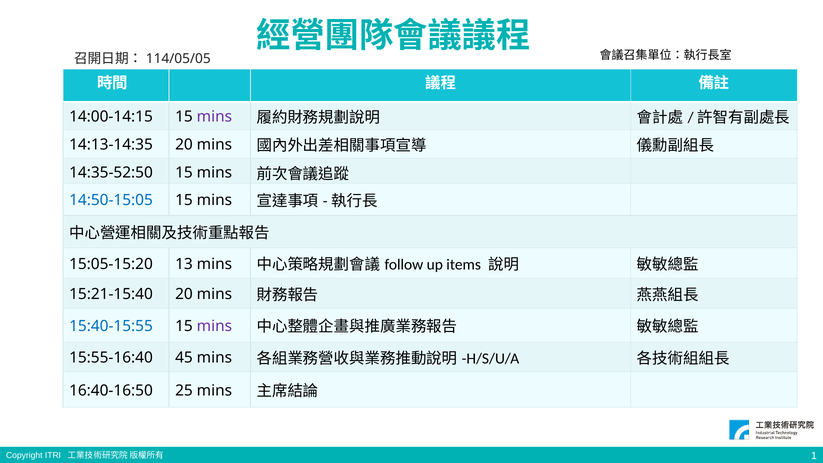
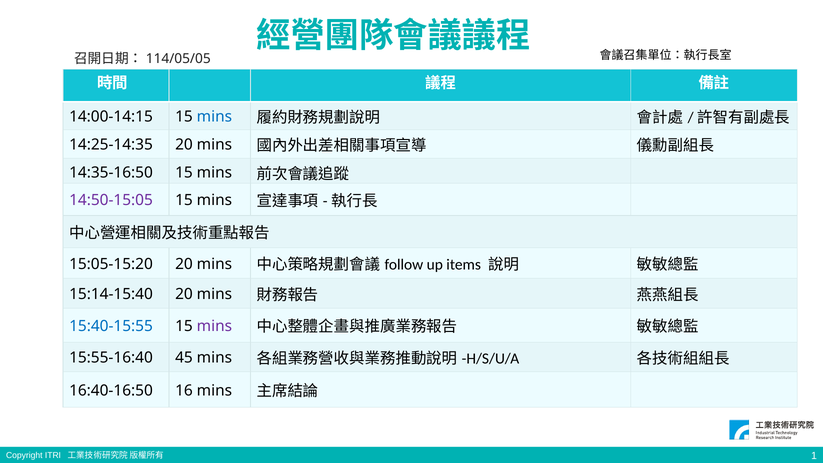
mins at (214, 116) colour: purple -> blue
14:13-14:35: 14:13-14:35 -> 14:25-14:35
14:35-52:50: 14:35-52:50 -> 14:35-16:50
14:50-15:05 colour: blue -> purple
15:05-15:20 13: 13 -> 20
15:21-15:40: 15:21-15:40 -> 15:14-15:40
25: 25 -> 16
